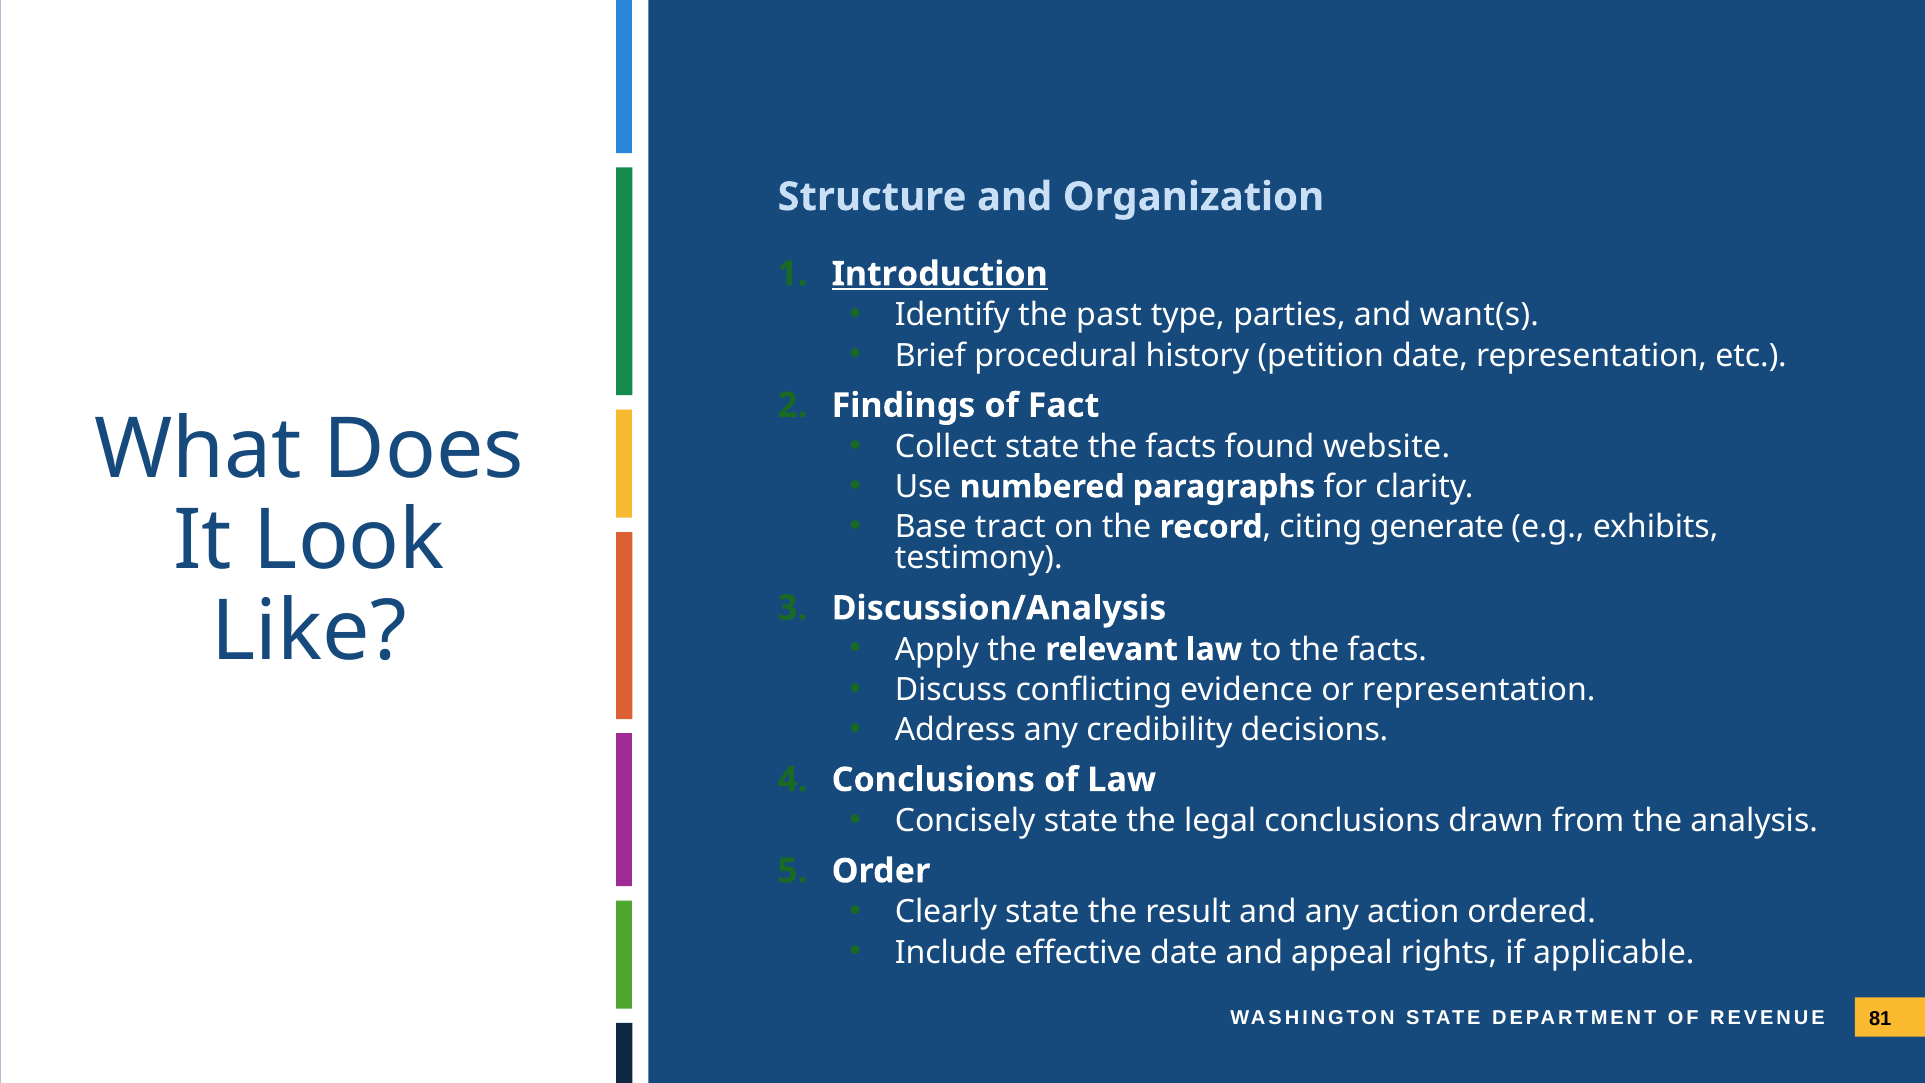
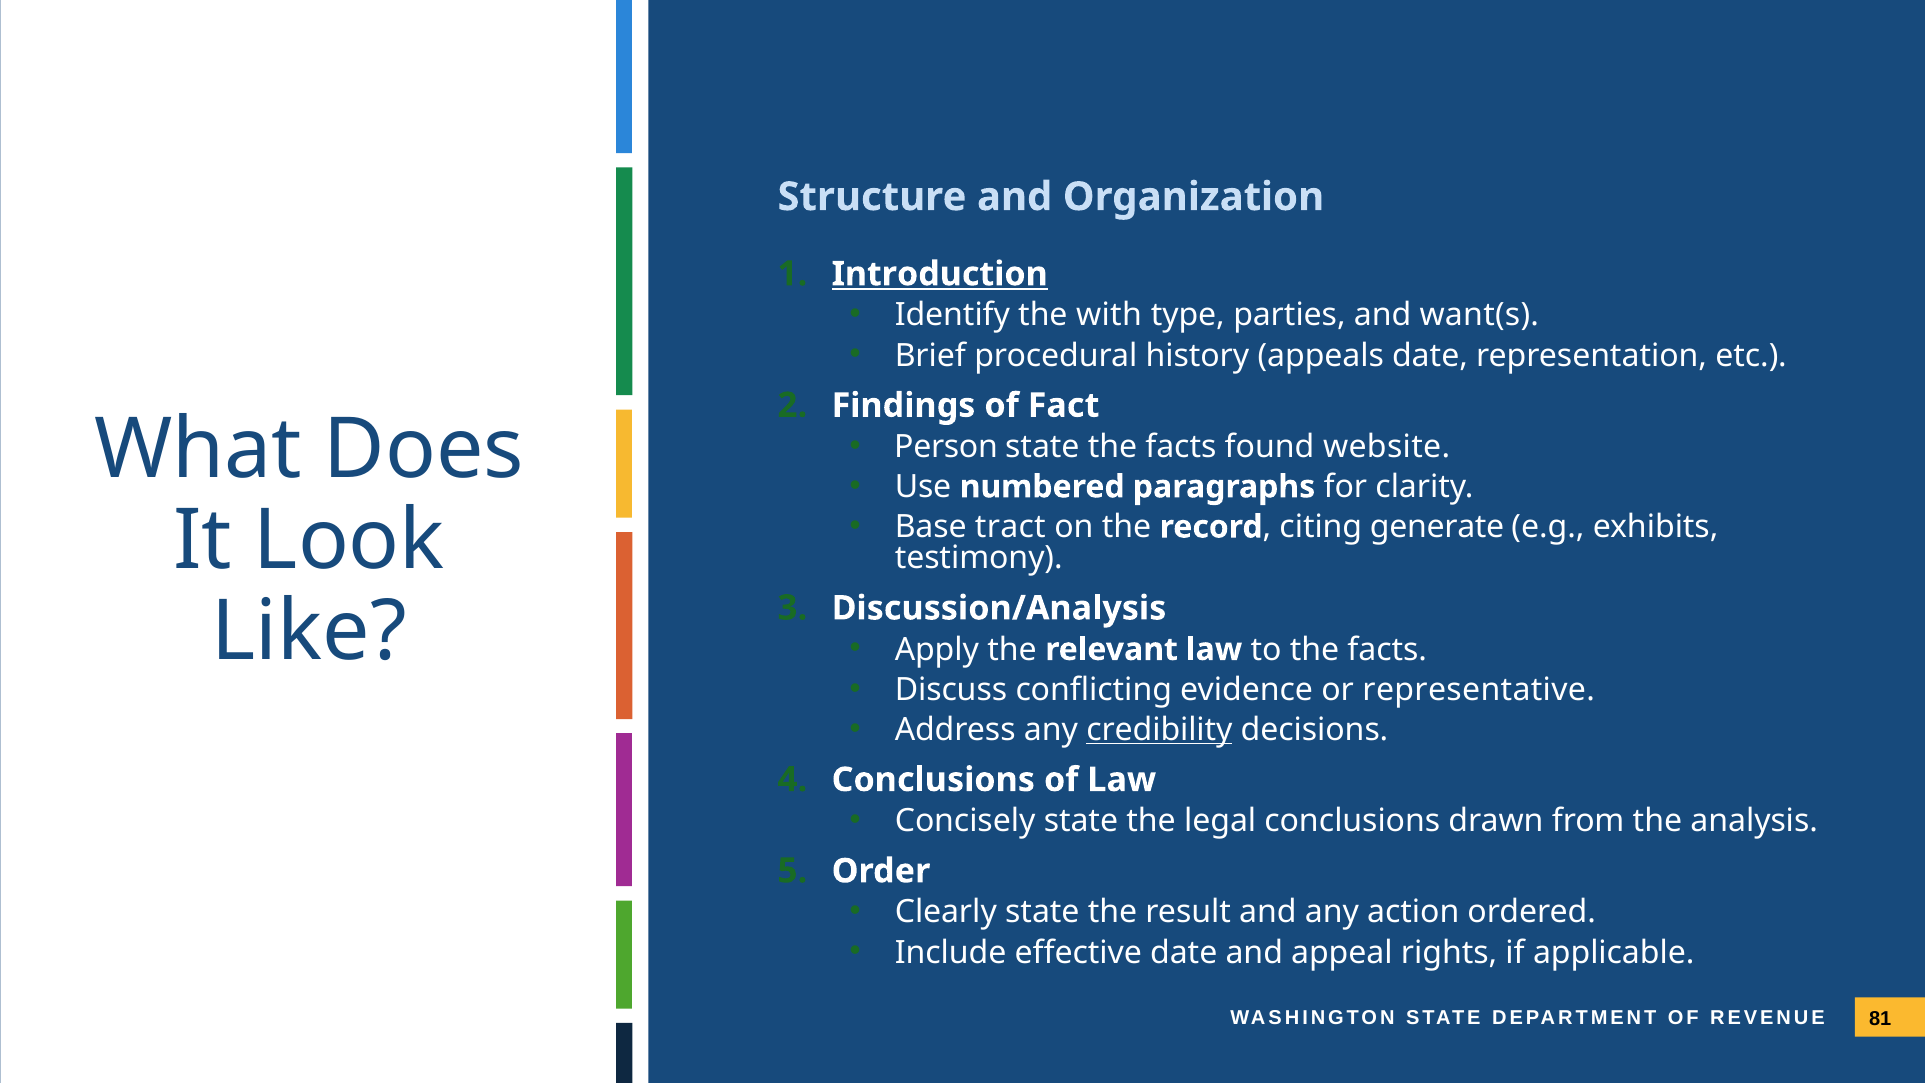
past: past -> with
petition: petition -> appeals
Collect: Collect -> Person
or representation: representation -> representative
credibility underline: none -> present
